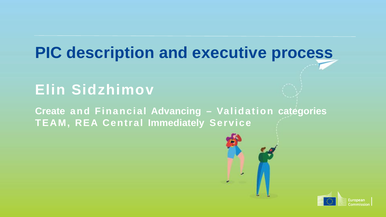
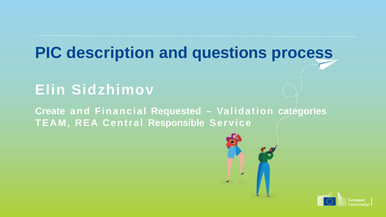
executive: executive -> questions
Advancing: Advancing -> Requested
Immediately: Immediately -> Responsible
